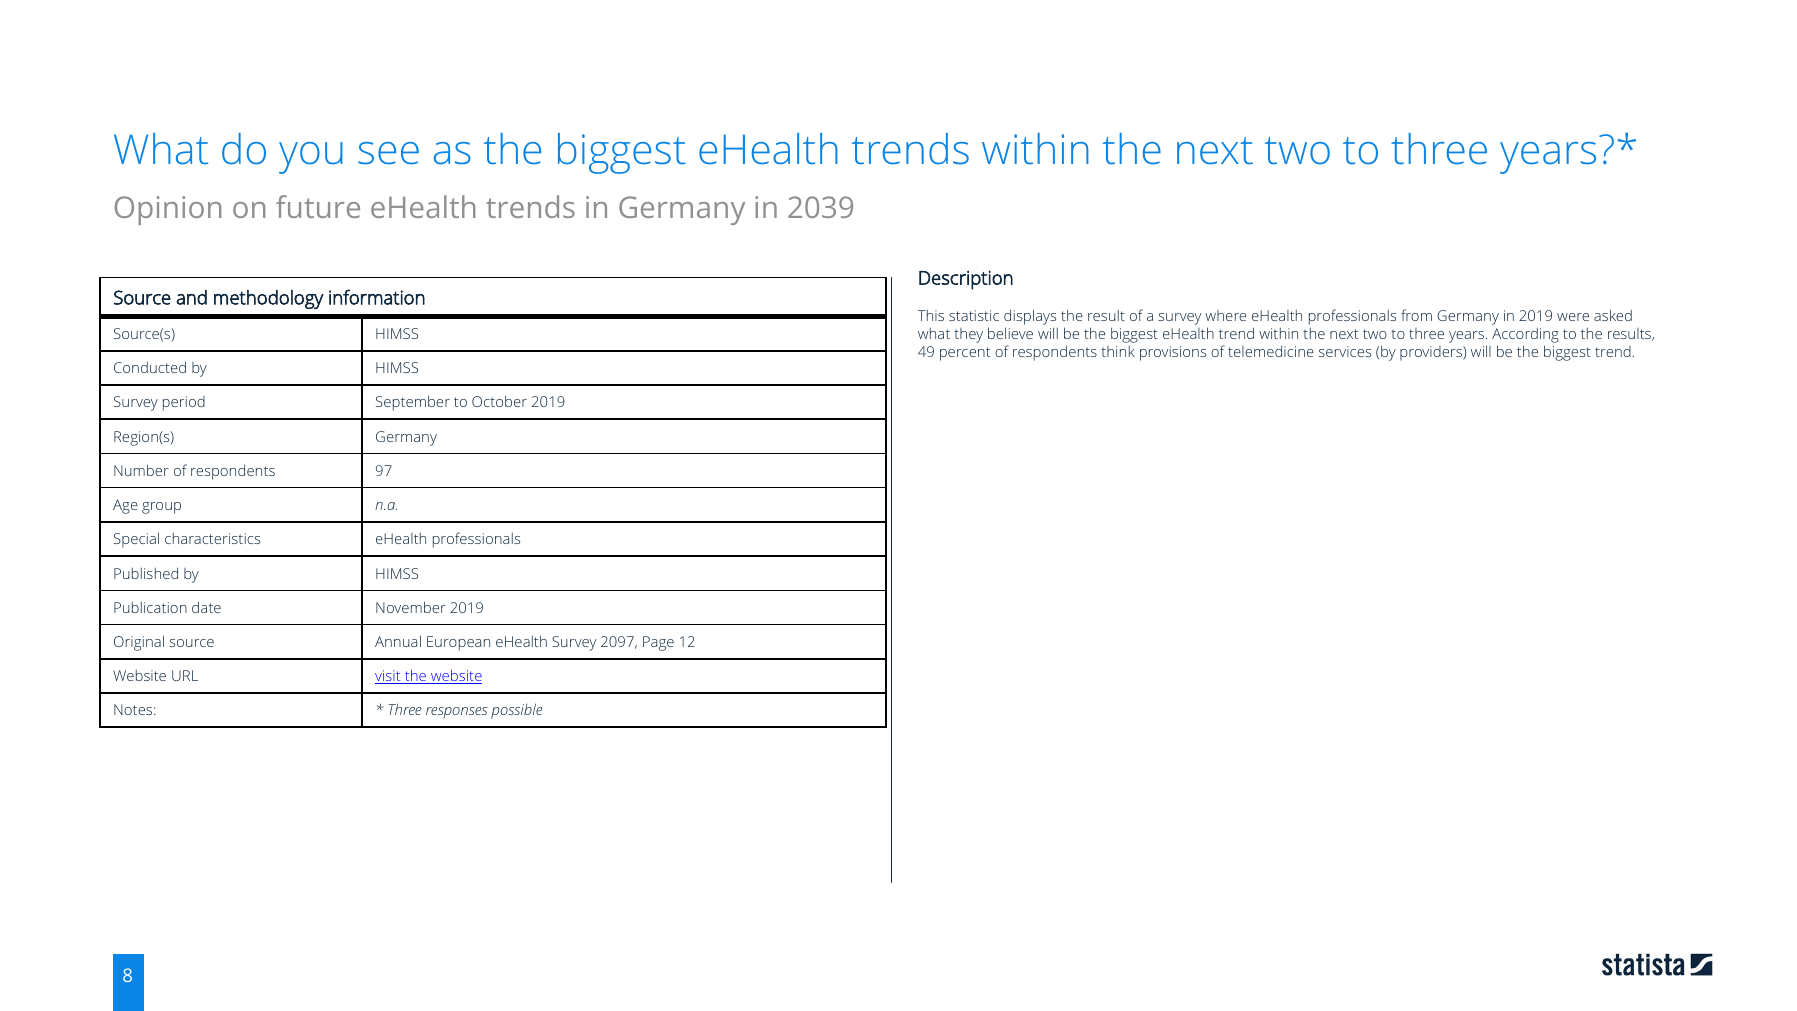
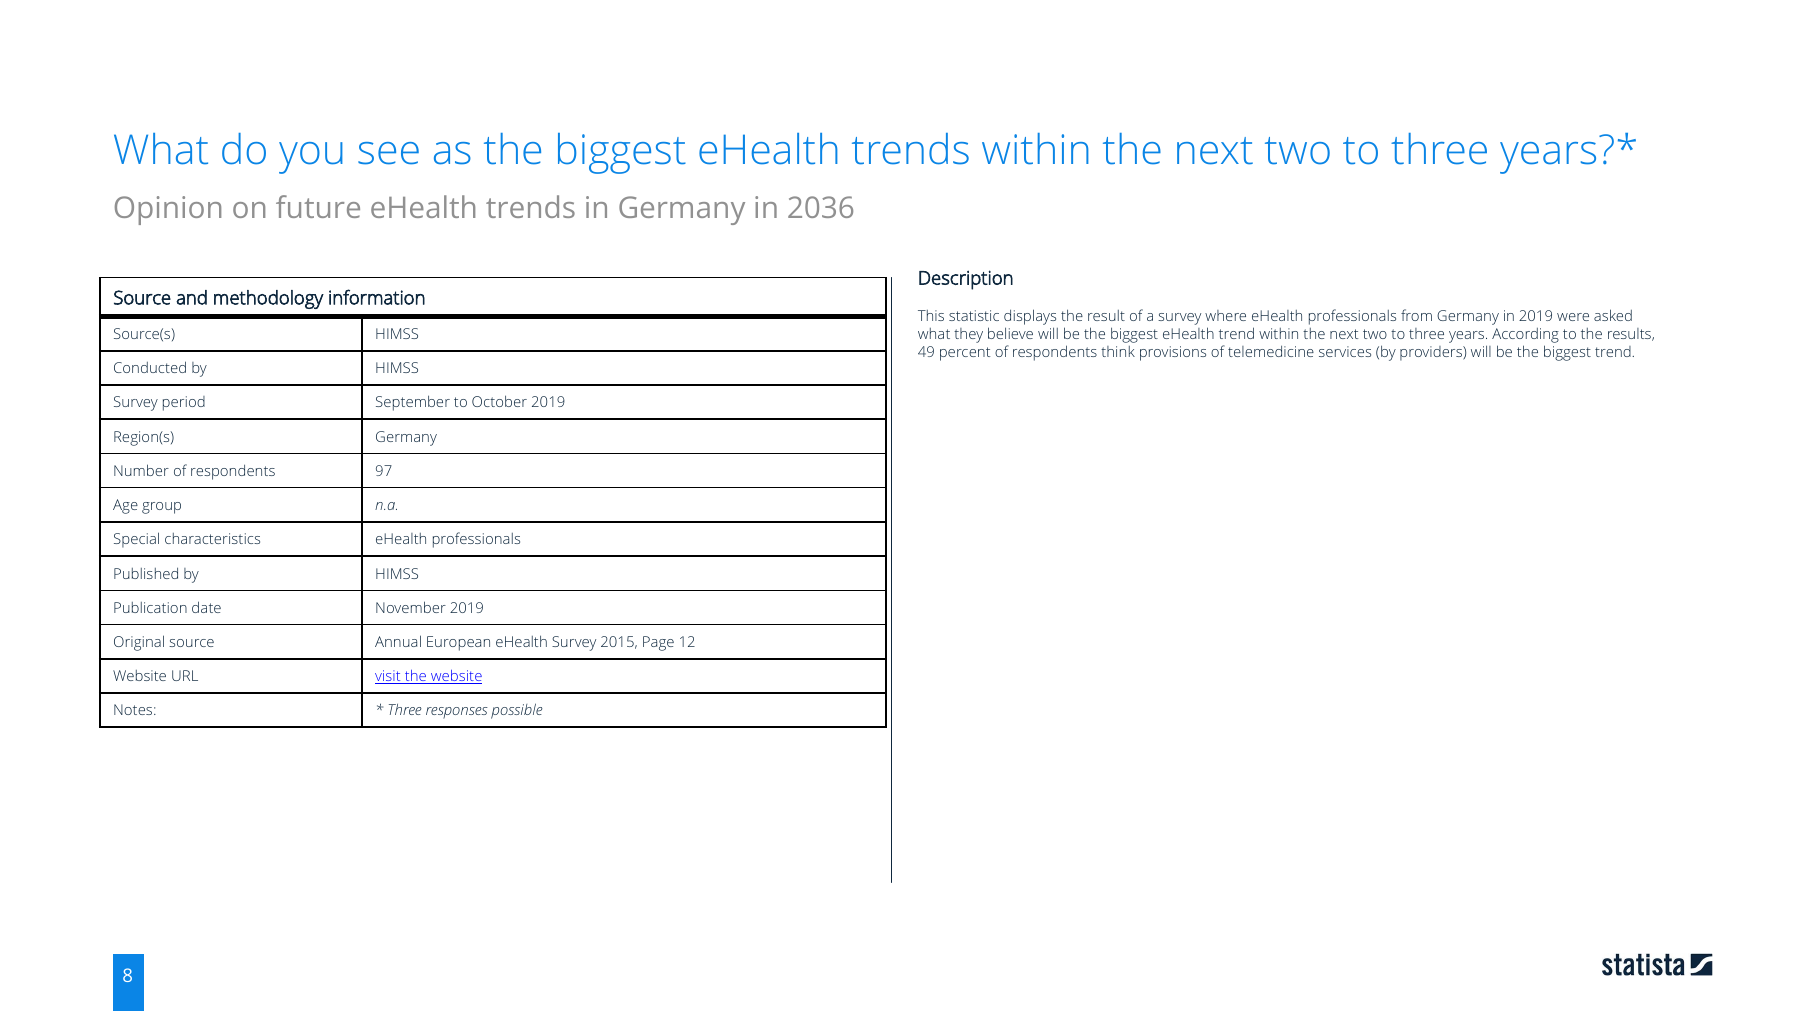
2039: 2039 -> 2036
2097: 2097 -> 2015
